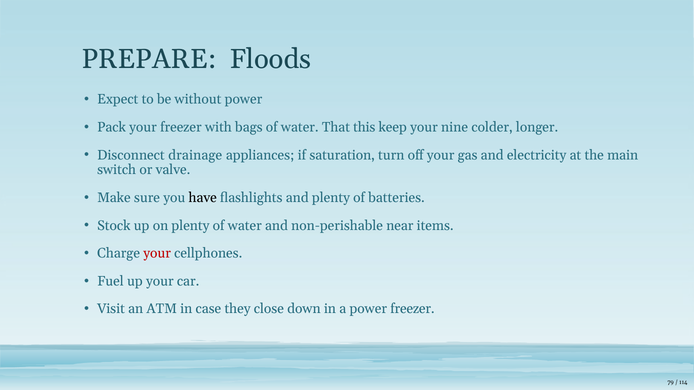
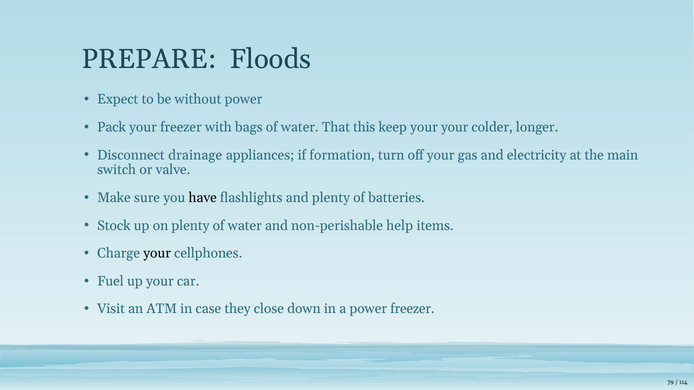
your nine: nine -> your
saturation: saturation -> formation
near: near -> help
your at (157, 254) colour: red -> black
